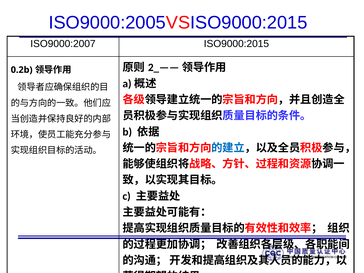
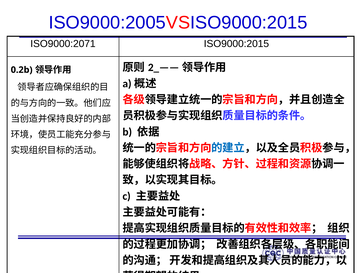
ISO9000:2007: ISO9000:2007 -> ISO9000:2071
